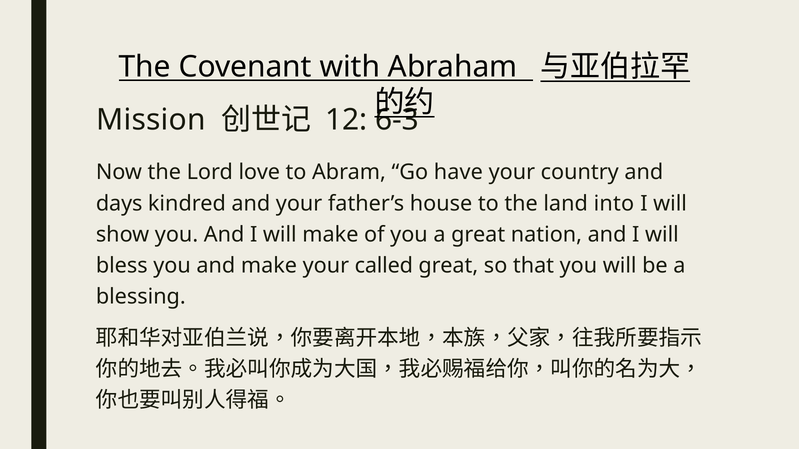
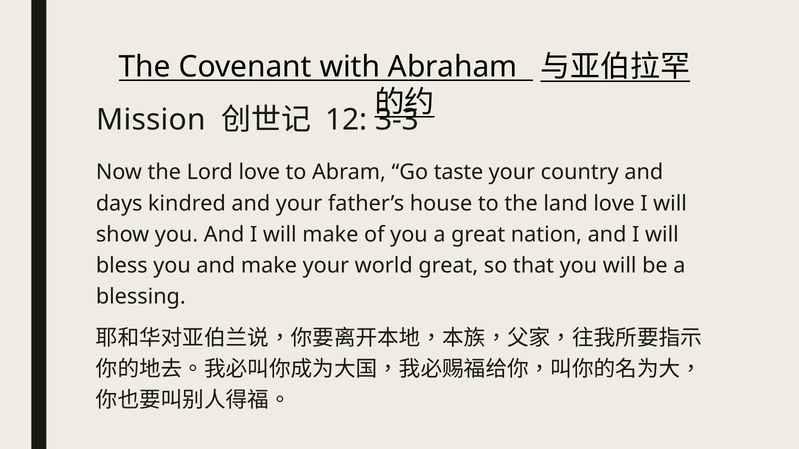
6-3: 6-3 -> 3-3
have: have -> taste
land into: into -> love
called: called -> world
